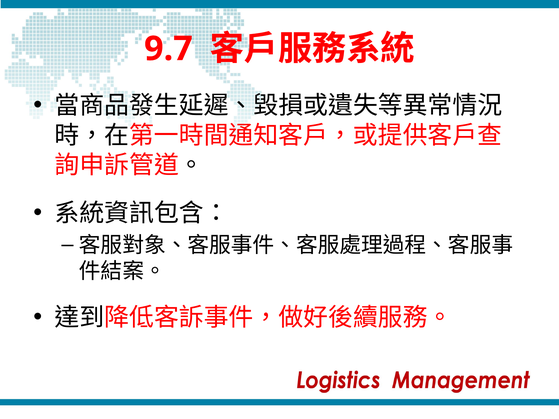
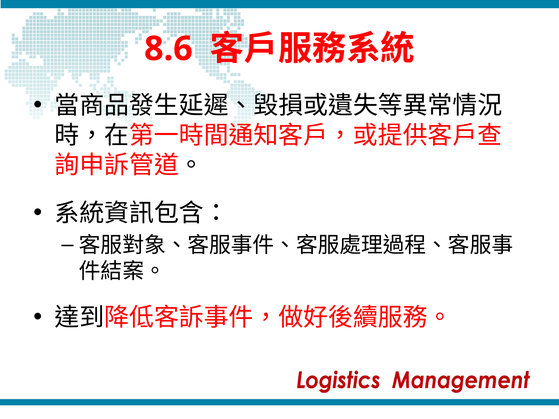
9.7: 9.7 -> 8.6
